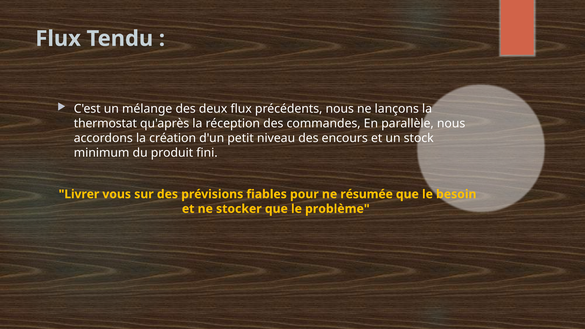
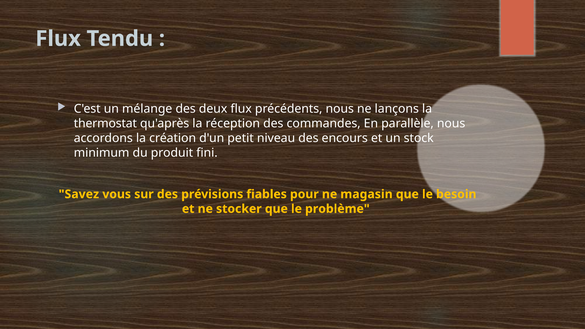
Livrer: Livrer -> Savez
résumée: résumée -> magasin
